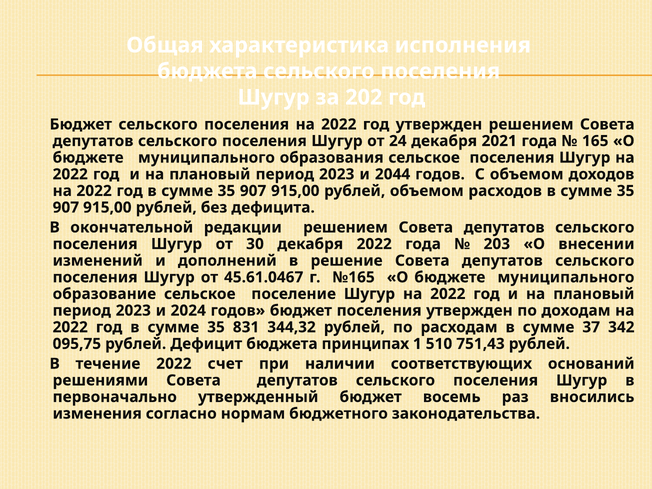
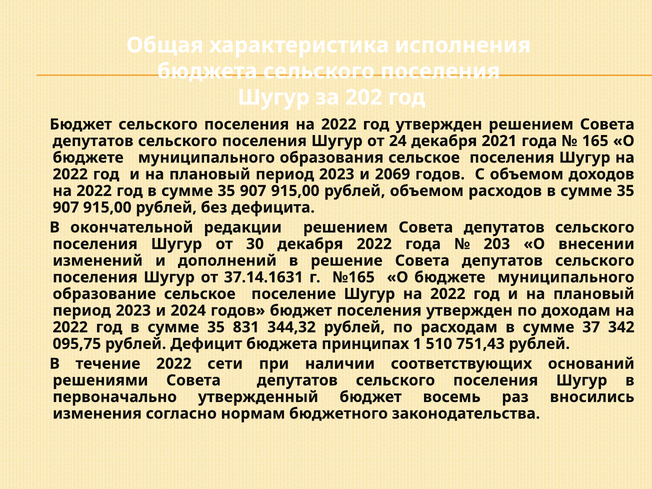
2044: 2044 -> 2069
45.61.0467: 45.61.0467 -> 37.14.1631
счет: счет -> сети
